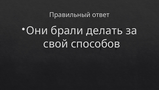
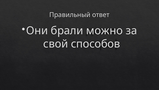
делать: делать -> можно
